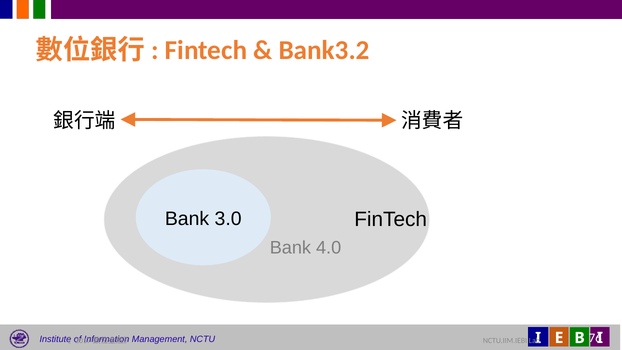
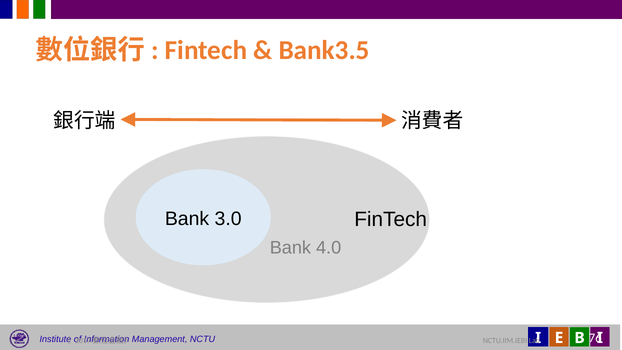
Bank3.2: Bank3.2 -> Bank3.5
